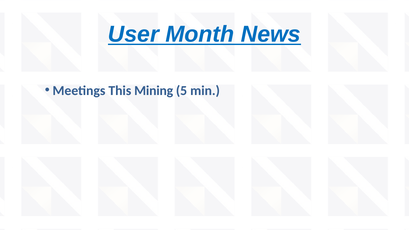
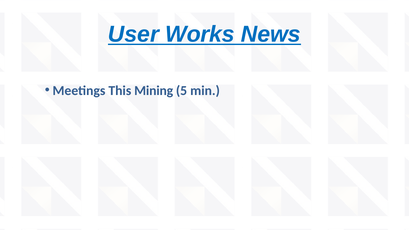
Month: Month -> Works
